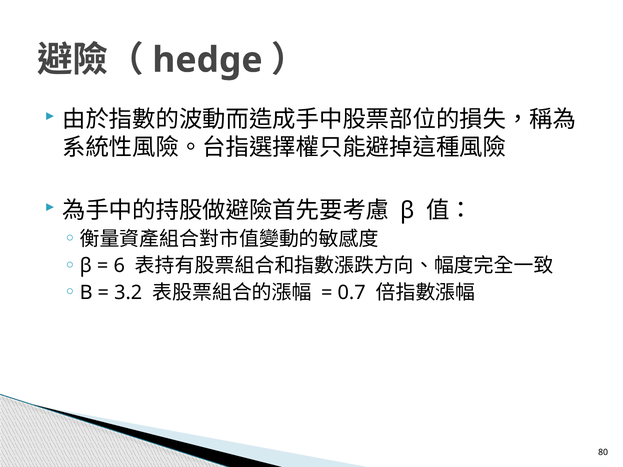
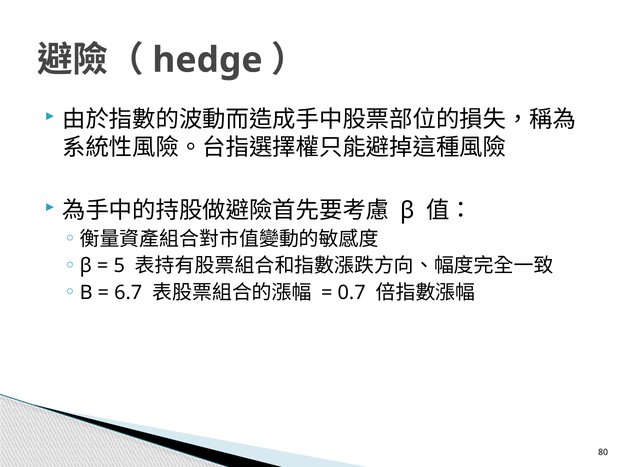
6: 6 -> 5
3.2: 3.2 -> 6.7
